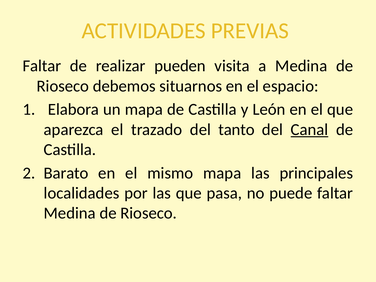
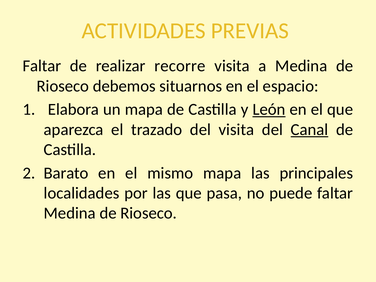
pueden: pueden -> recorre
León underline: none -> present
del tanto: tanto -> visita
